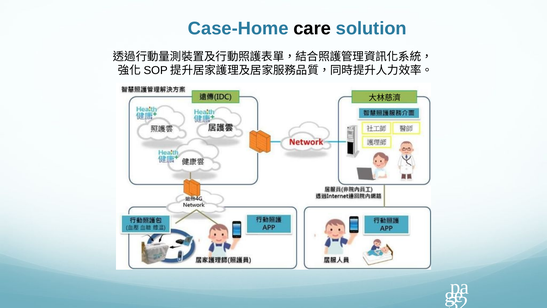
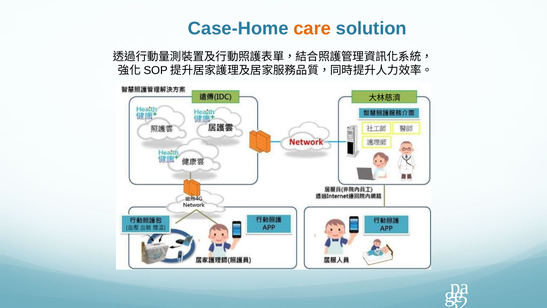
care colour: black -> orange
